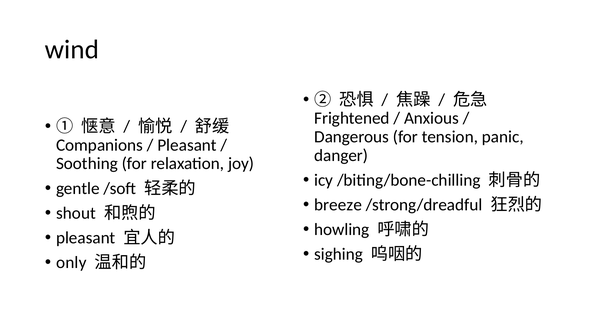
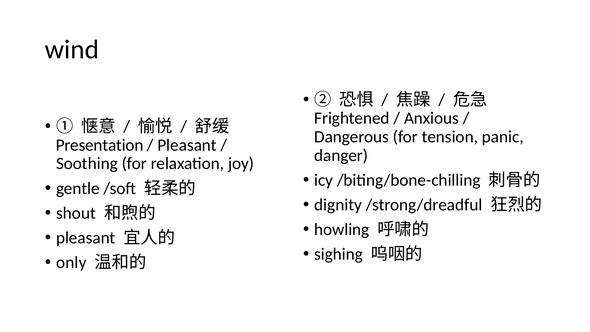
Companions: Companions -> Presentation
breeze: breeze -> dignity
